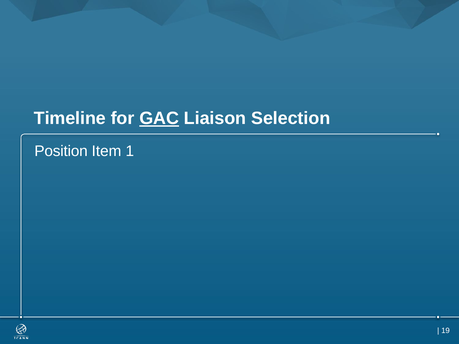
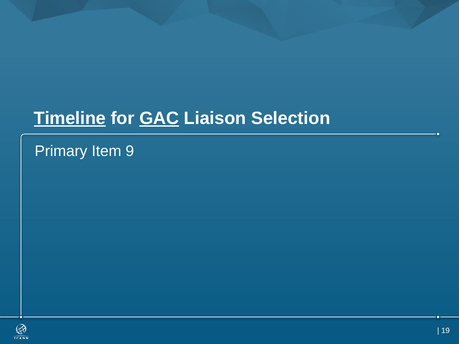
Timeline underline: none -> present
Position: Position -> Primary
1: 1 -> 9
